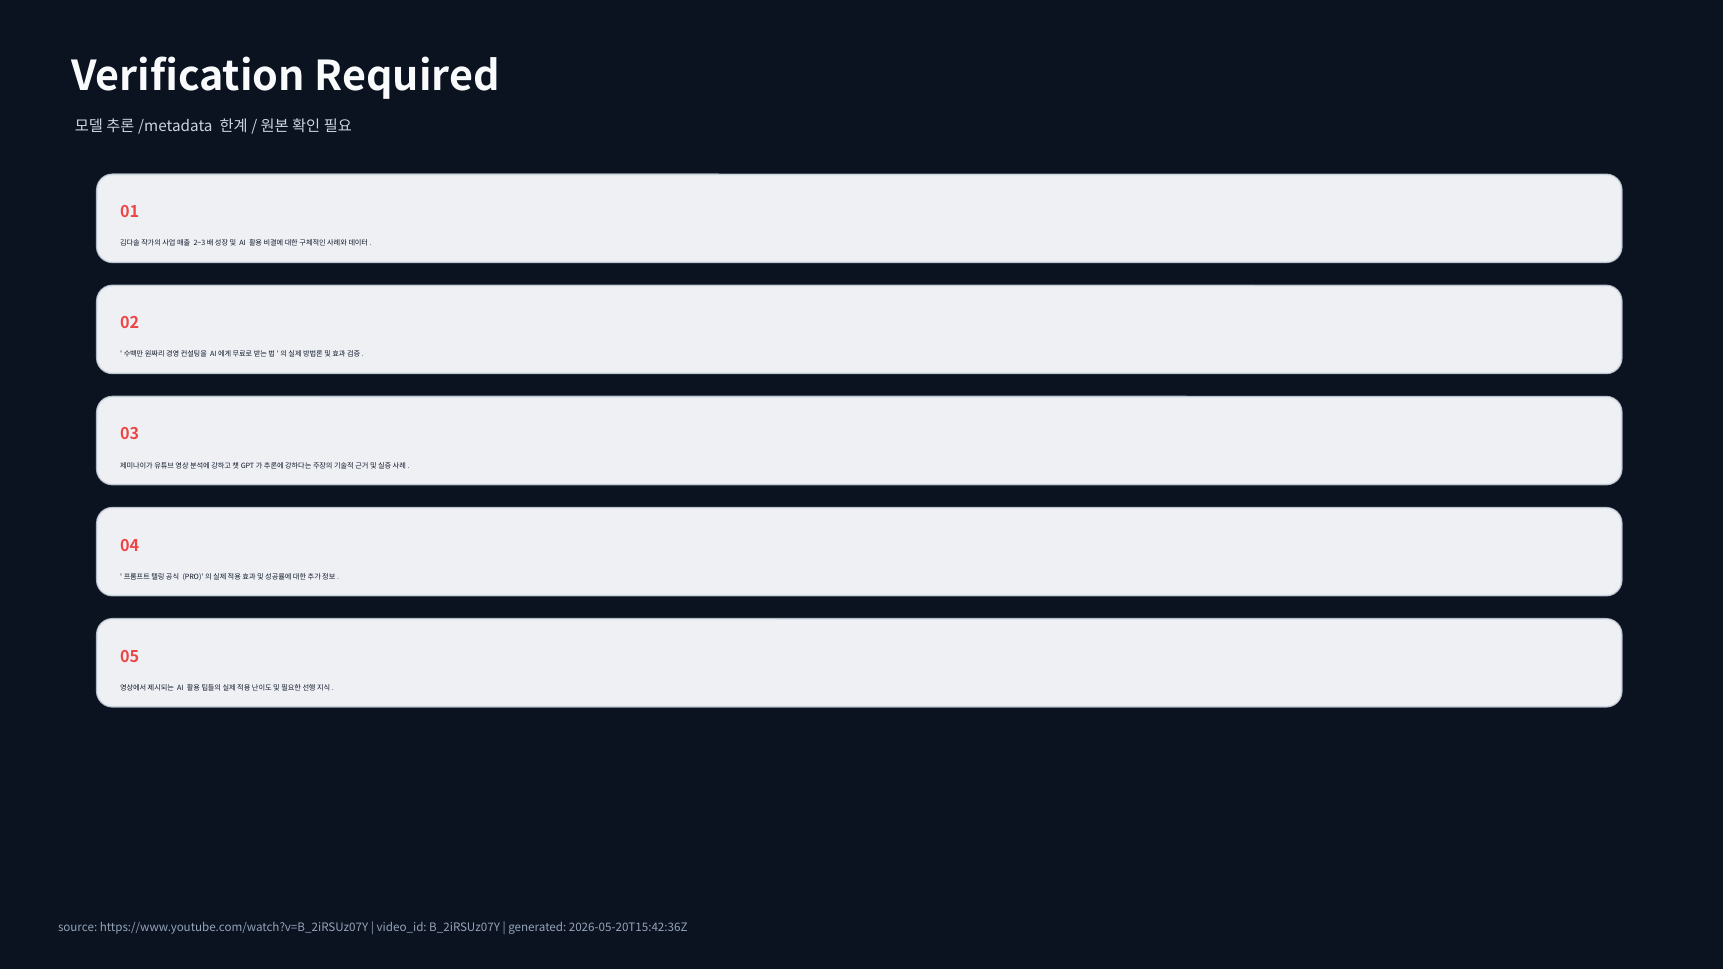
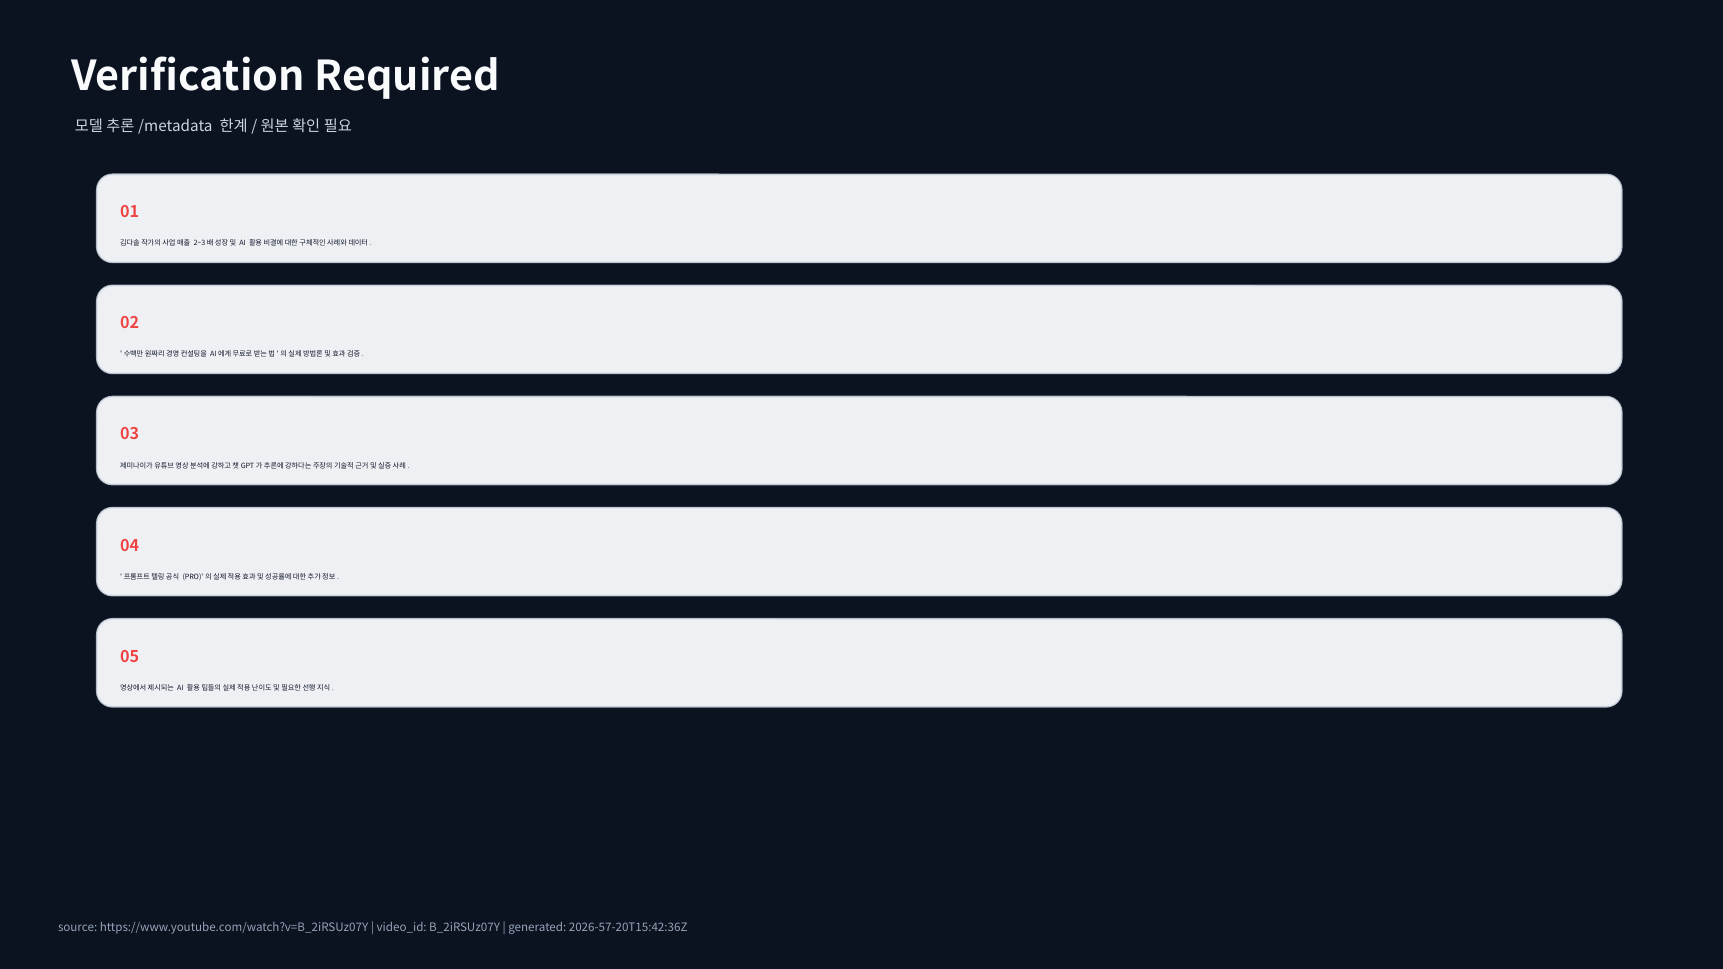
2026-05-20T15:42:36Z: 2026-05-20T15:42:36Z -> 2026-57-20T15:42:36Z
